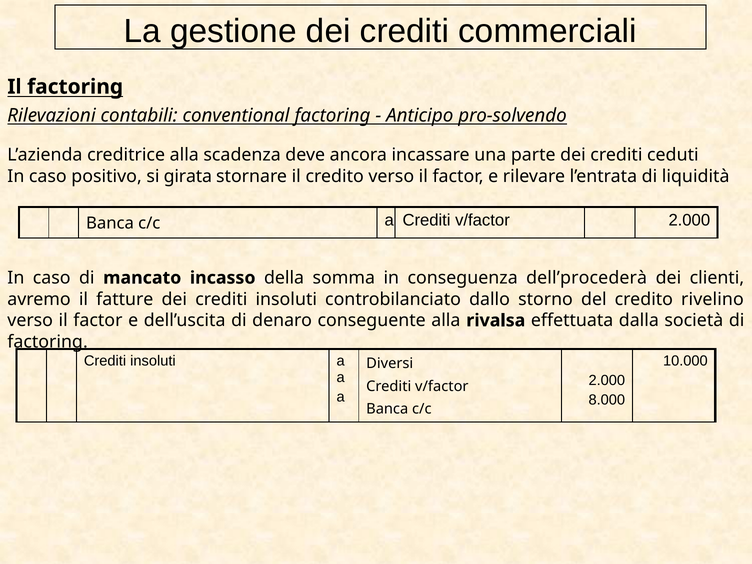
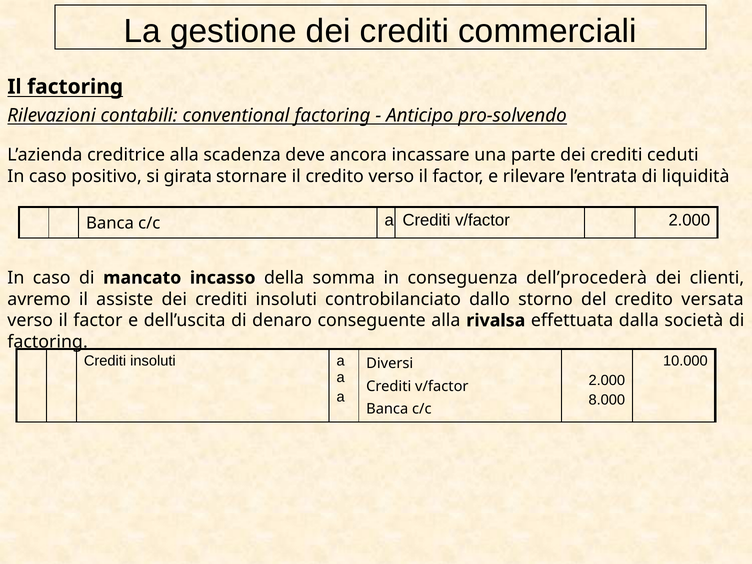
fatture: fatture -> assiste
rivelino: rivelino -> versata
